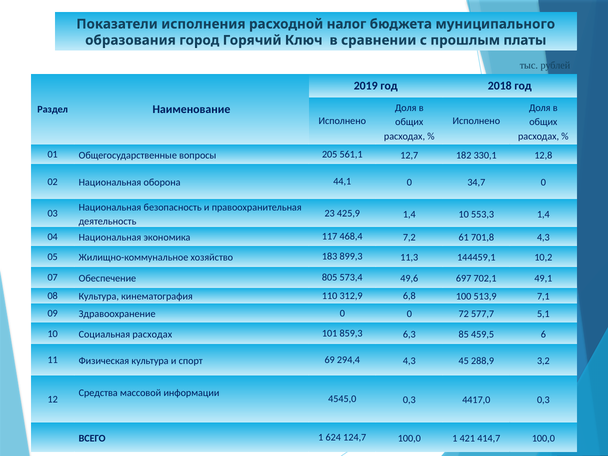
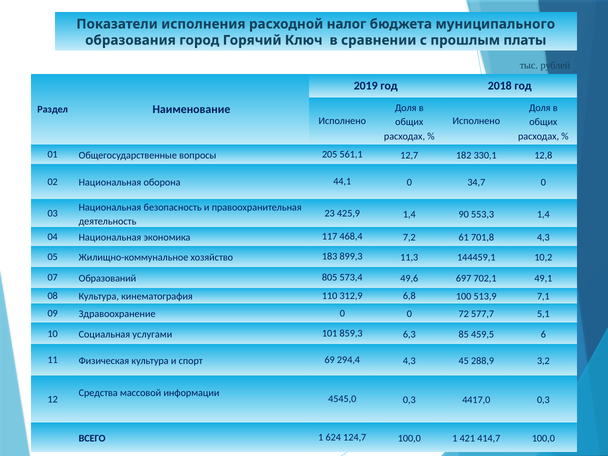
1,4 10: 10 -> 90
Обеспечение: Обеспечение -> Образований
Социальная расходах: расходах -> услугами
